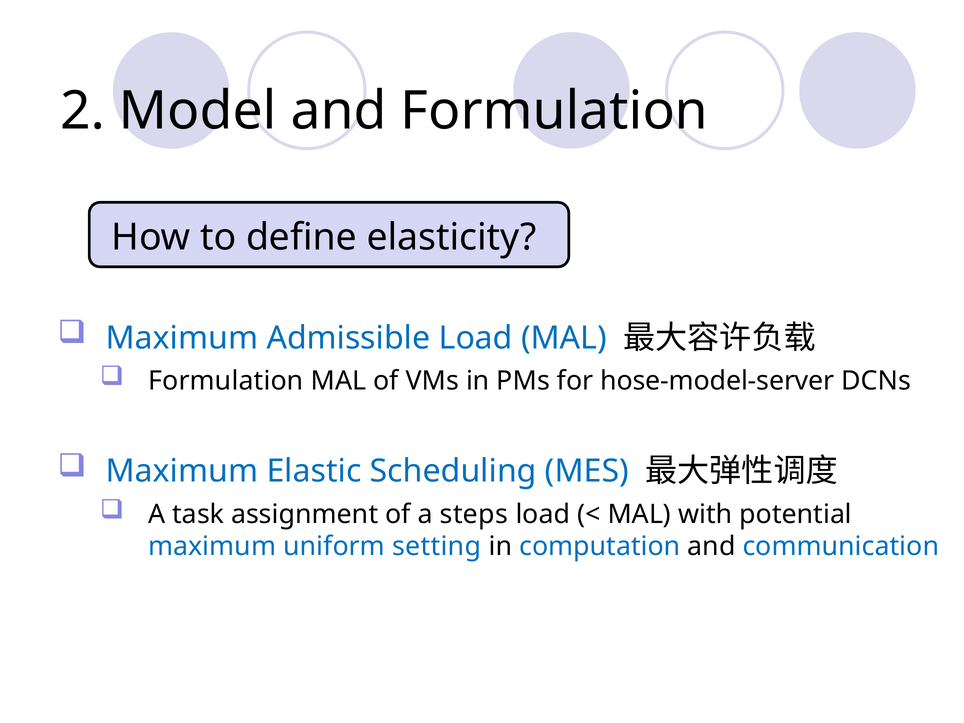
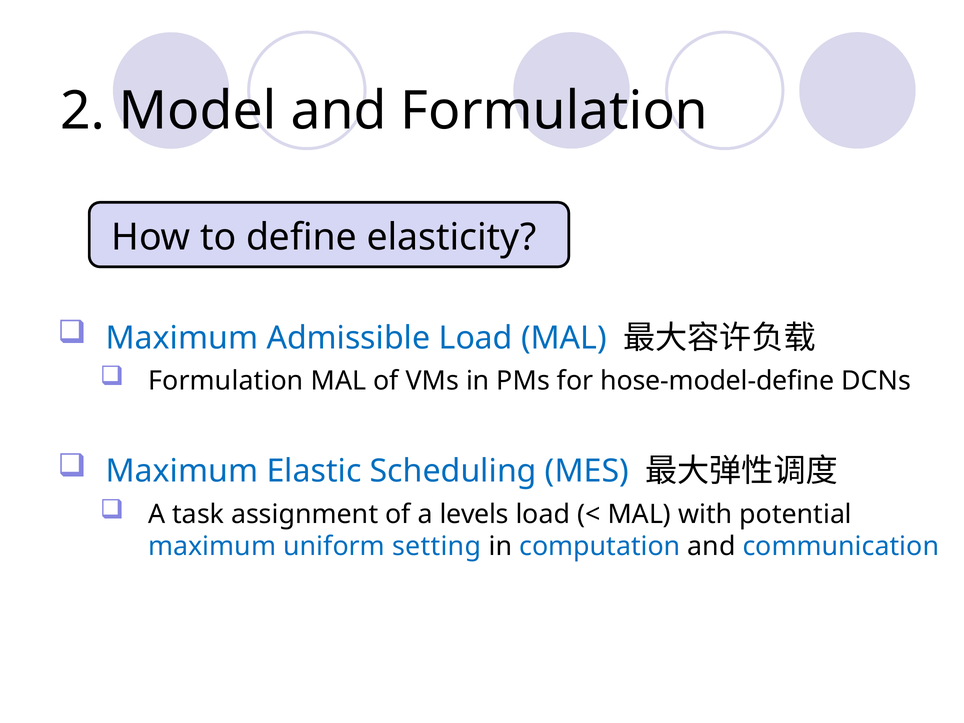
hose-model-server: hose-model-server -> hose-model-define
steps: steps -> levels
